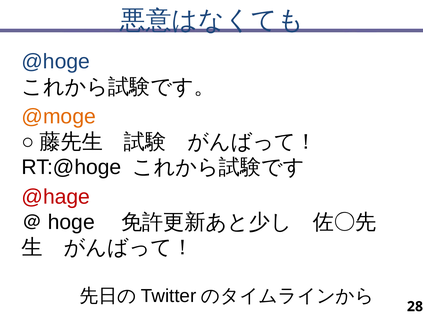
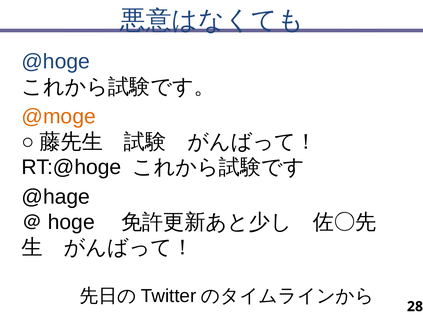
@hage colour: red -> black
